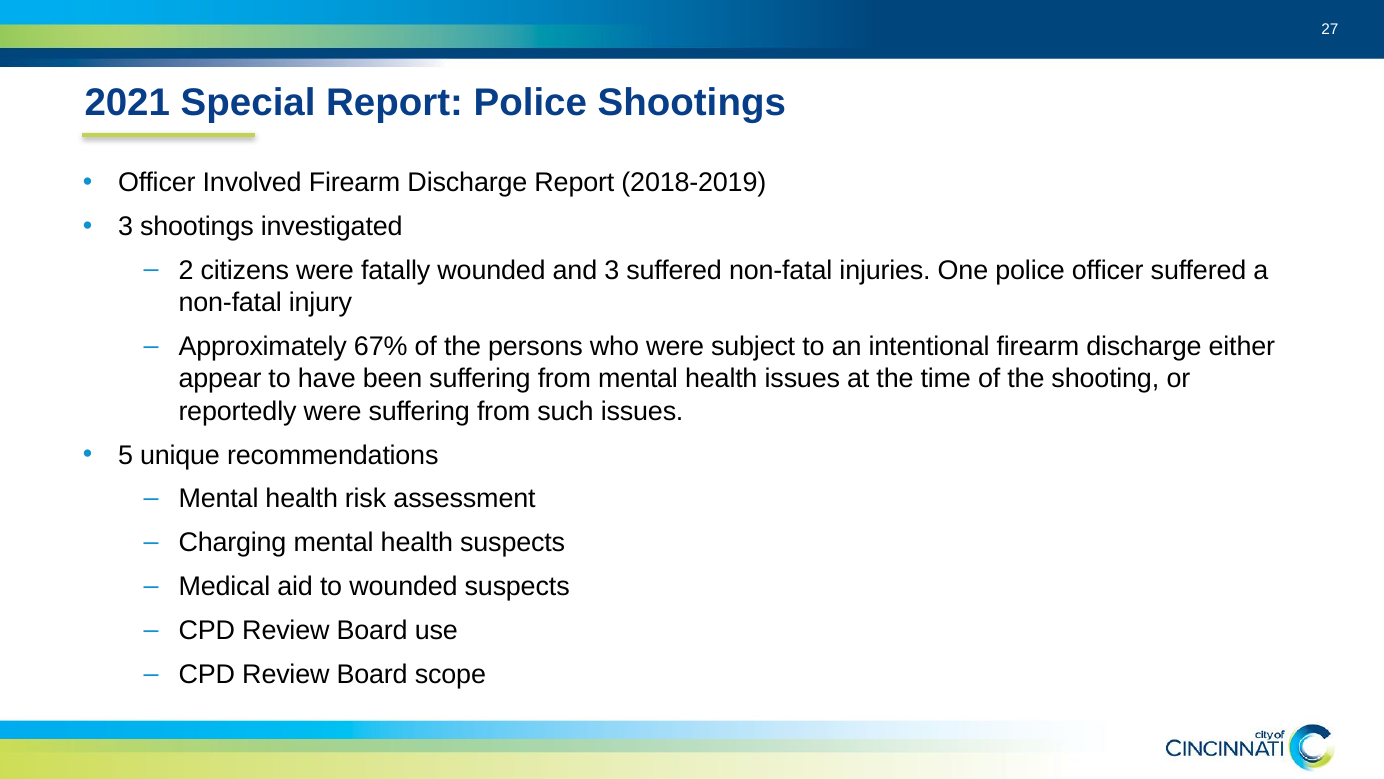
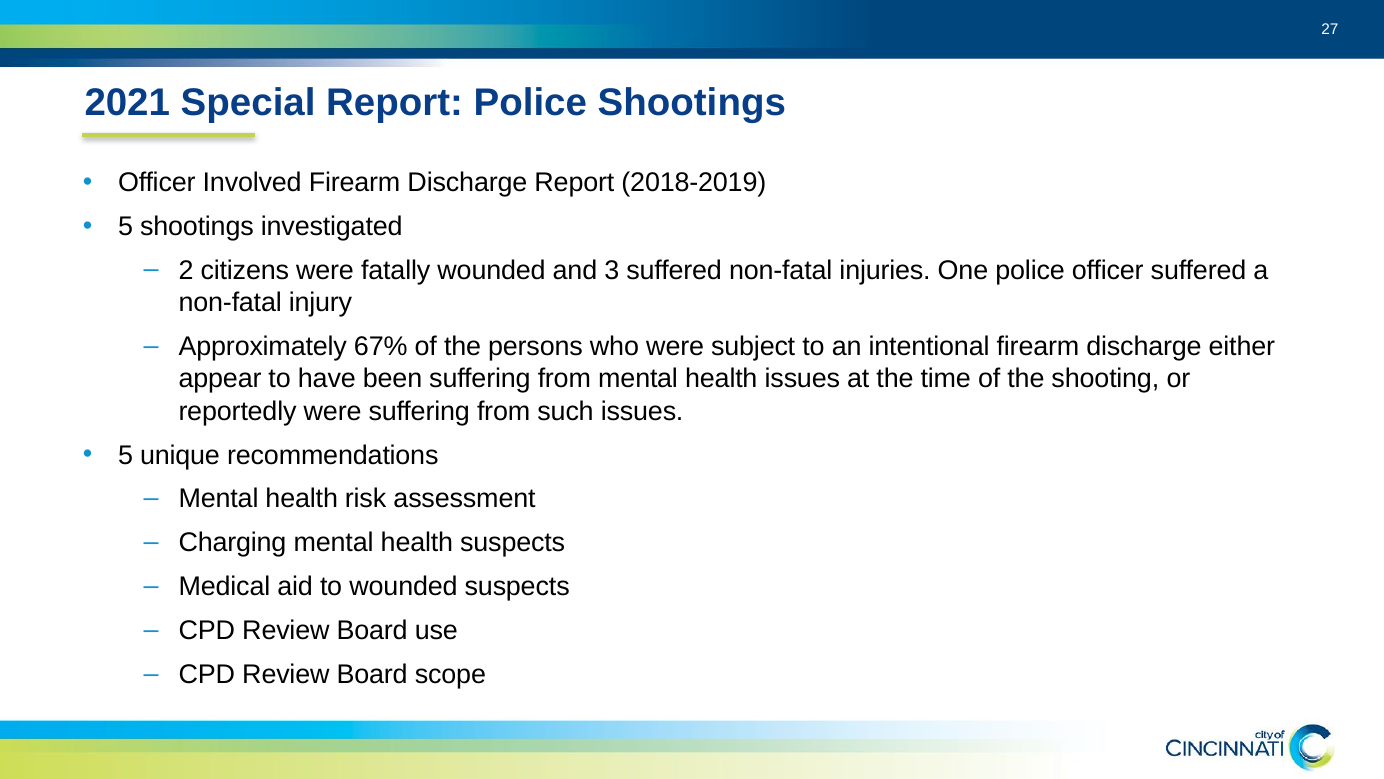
3 at (126, 226): 3 -> 5
